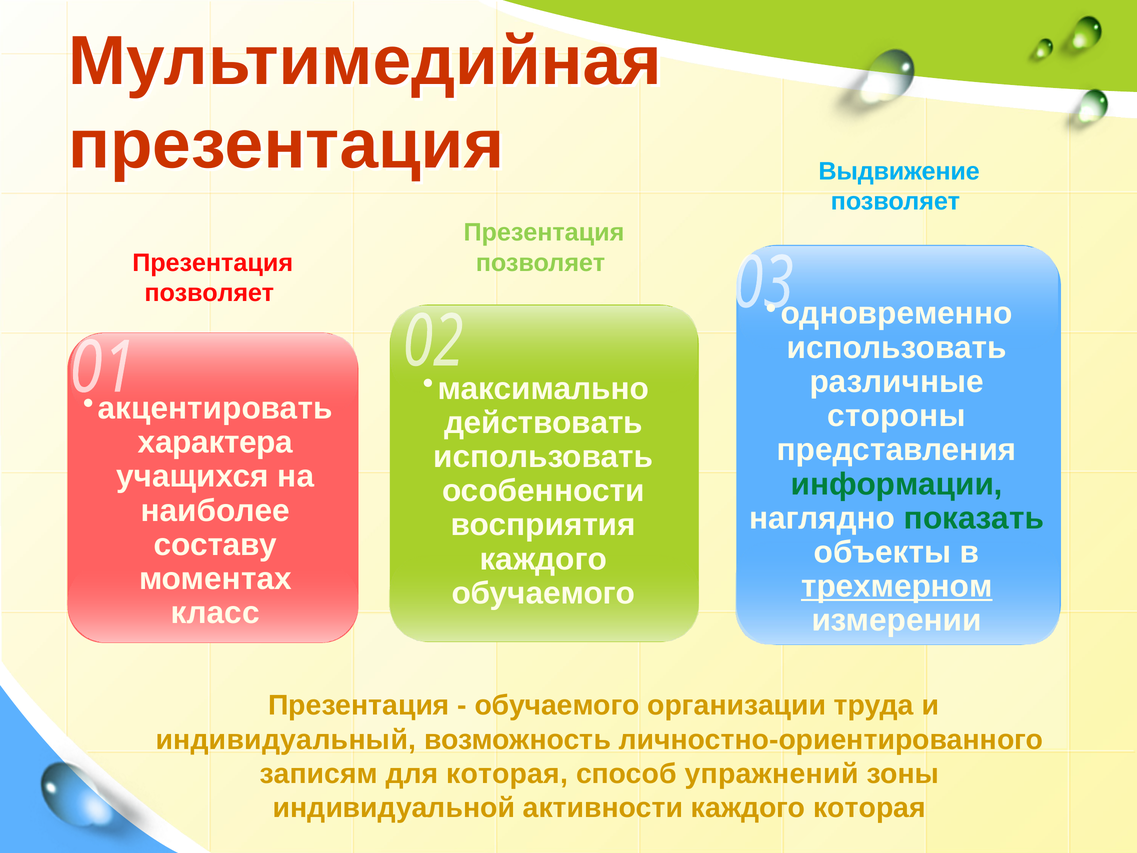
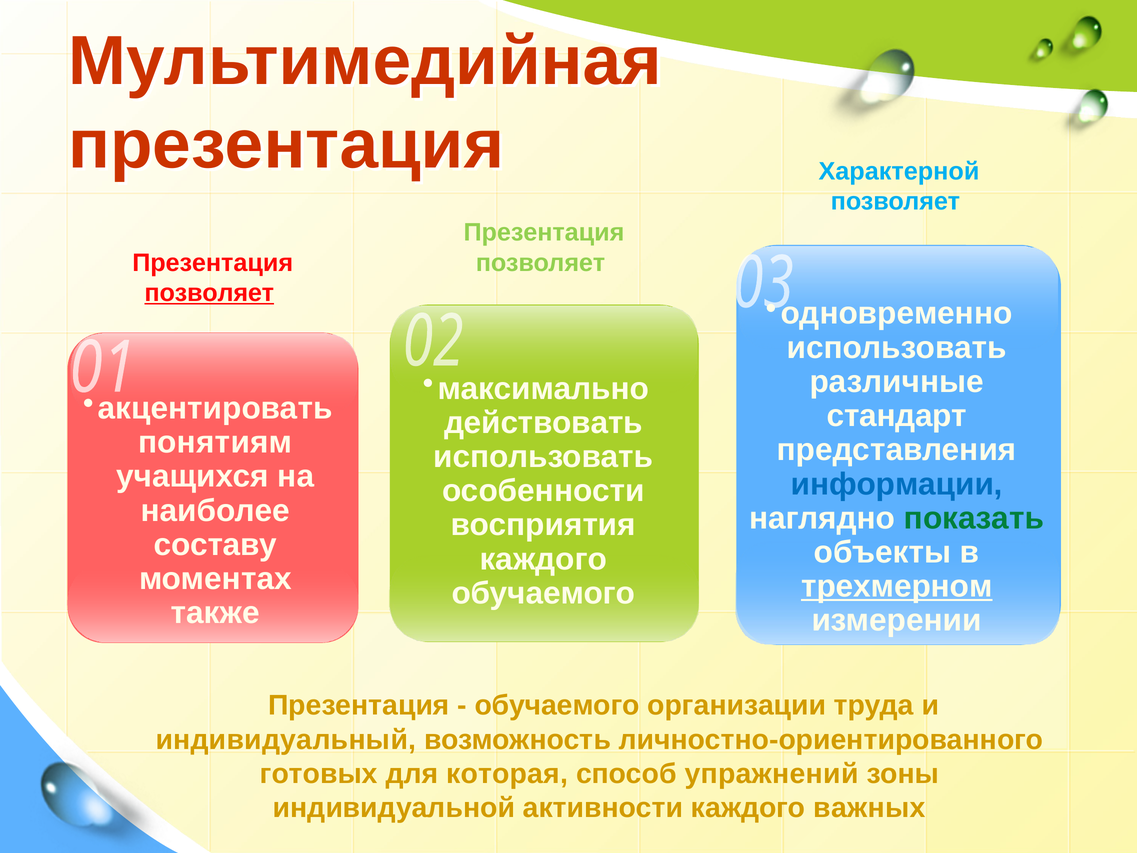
Выдвижение: Выдвижение -> Характерной
позволяет at (209, 293) underline: none -> present
стороны: стороны -> стандарт
характера: характера -> понятиям
информации colour: green -> blue
класс: класс -> также
записям: записям -> готовых
каждого которая: которая -> важных
